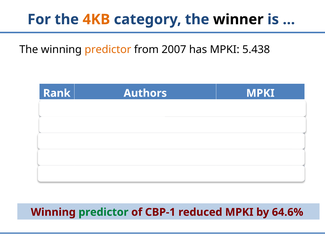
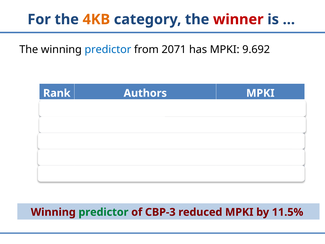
winner colour: black -> red
predictor at (108, 49) colour: orange -> blue
2007: 2007 -> 2071
5.438: 5.438 -> 9.692
CBP-1: CBP-1 -> CBP-3
64.6%: 64.6% -> 11.5%
